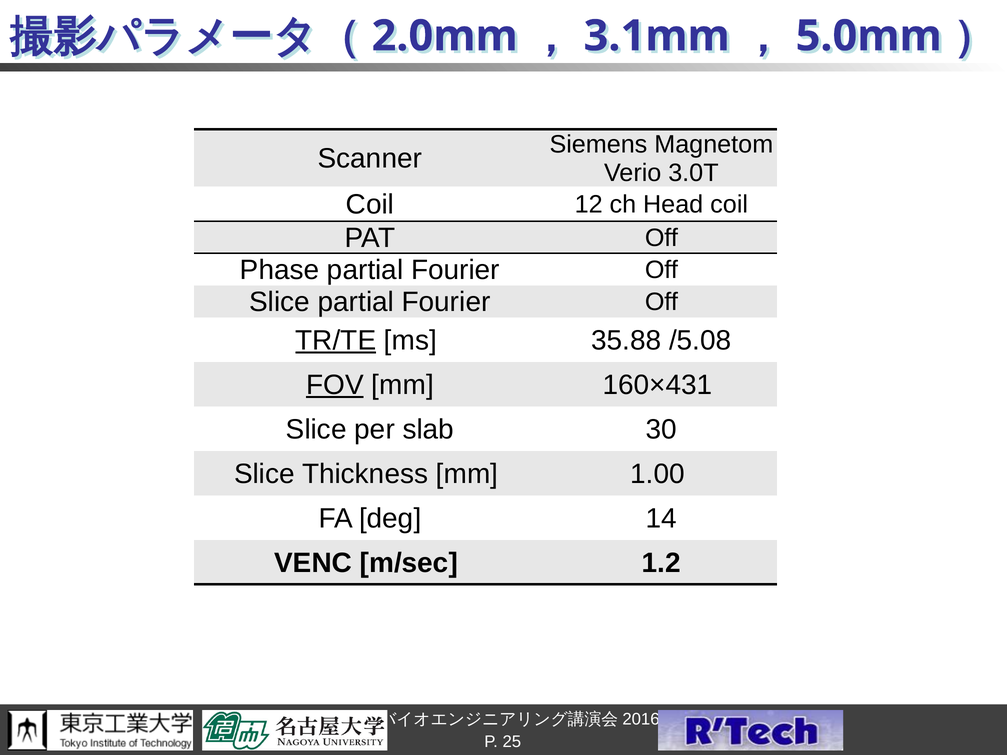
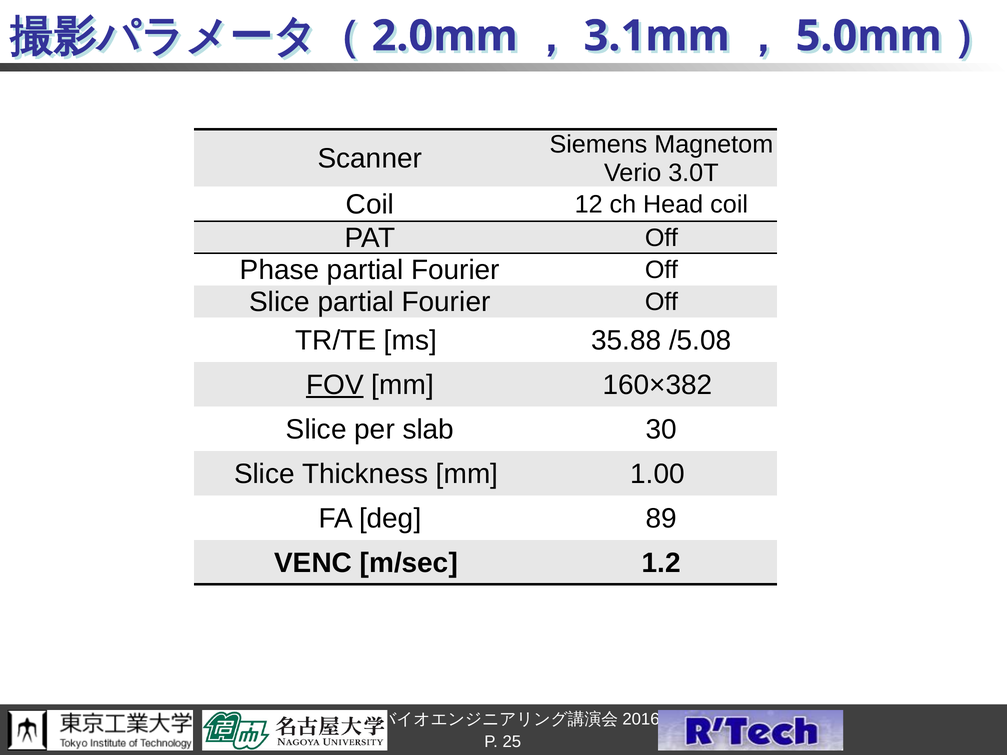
TR/TE underline: present -> none
160×431: 160×431 -> 160×382
14: 14 -> 89
